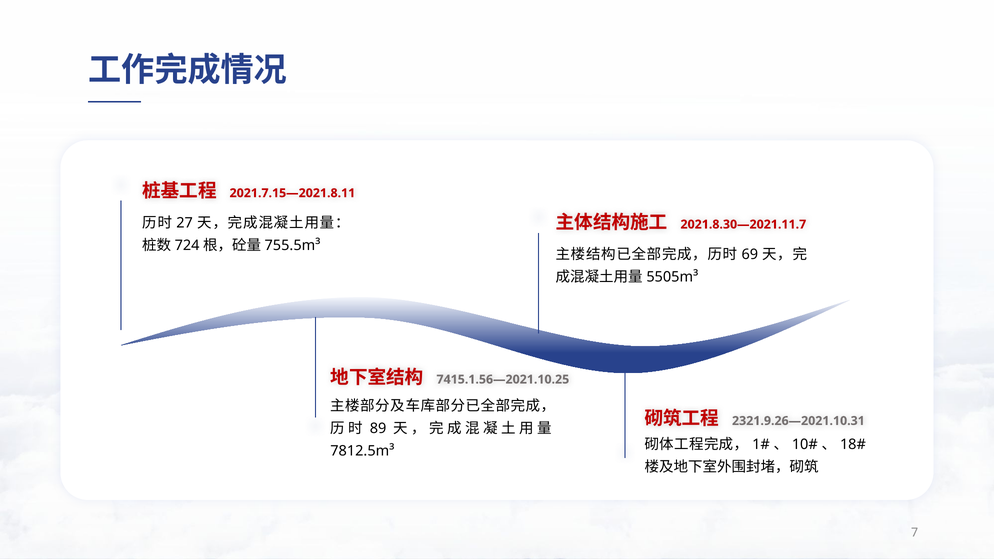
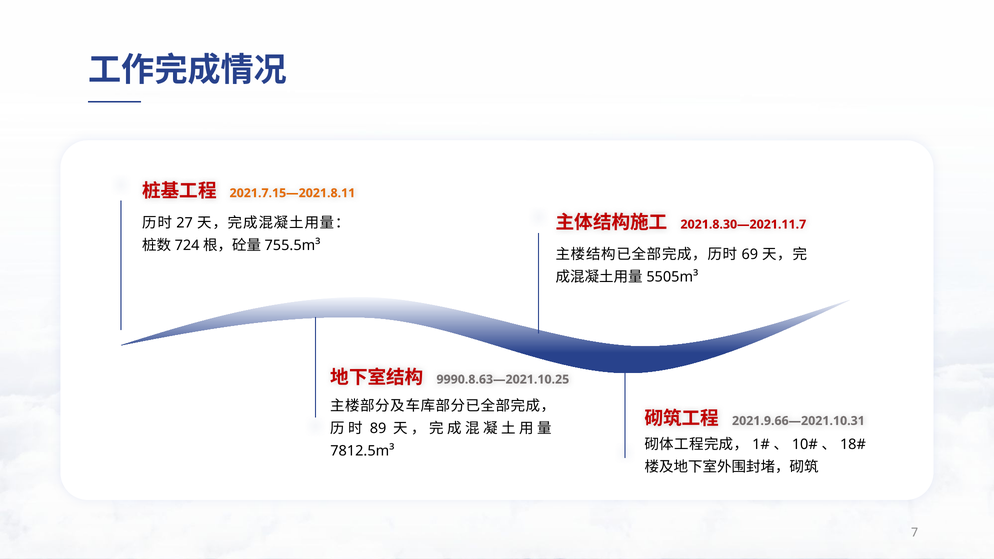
2021.7.15—2021.8.11 colour: red -> orange
7415.1.56—2021.10.25: 7415.1.56—2021.10.25 -> 9990.8.63—2021.10.25
2321.9.26—2021.10.31: 2321.9.26—2021.10.31 -> 2021.9.66—2021.10.31
